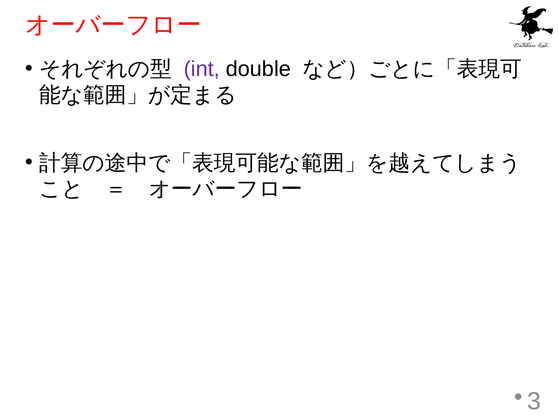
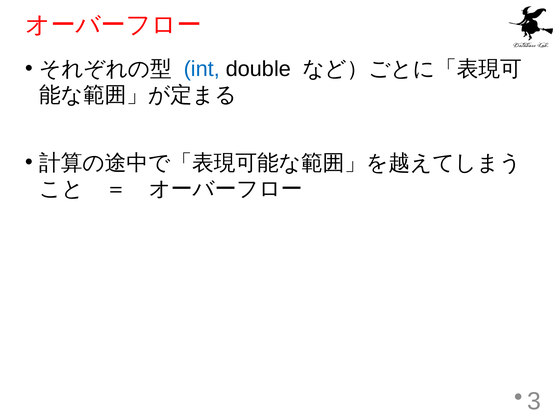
int colour: purple -> blue
